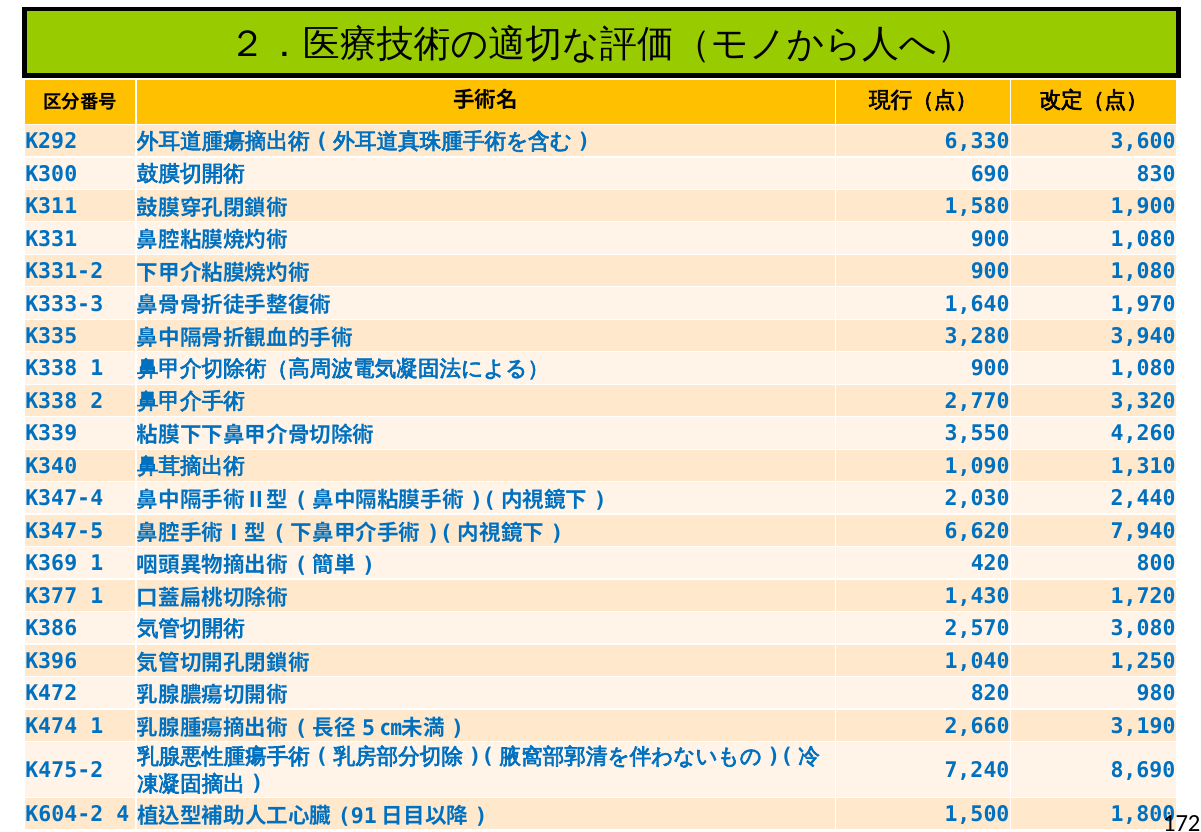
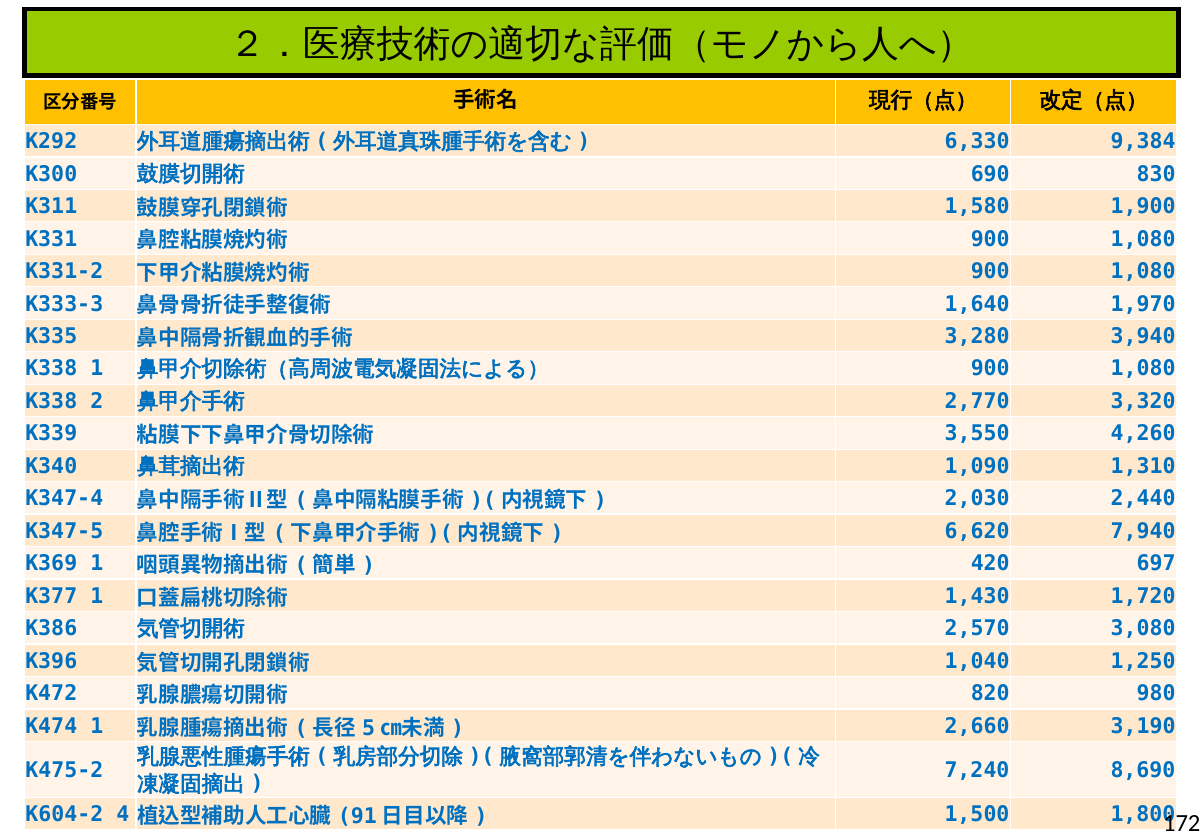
3,600: 3,600 -> 9,384
800: 800 -> 697
